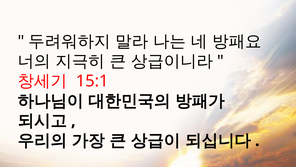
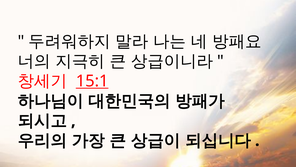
15:1 underline: none -> present
